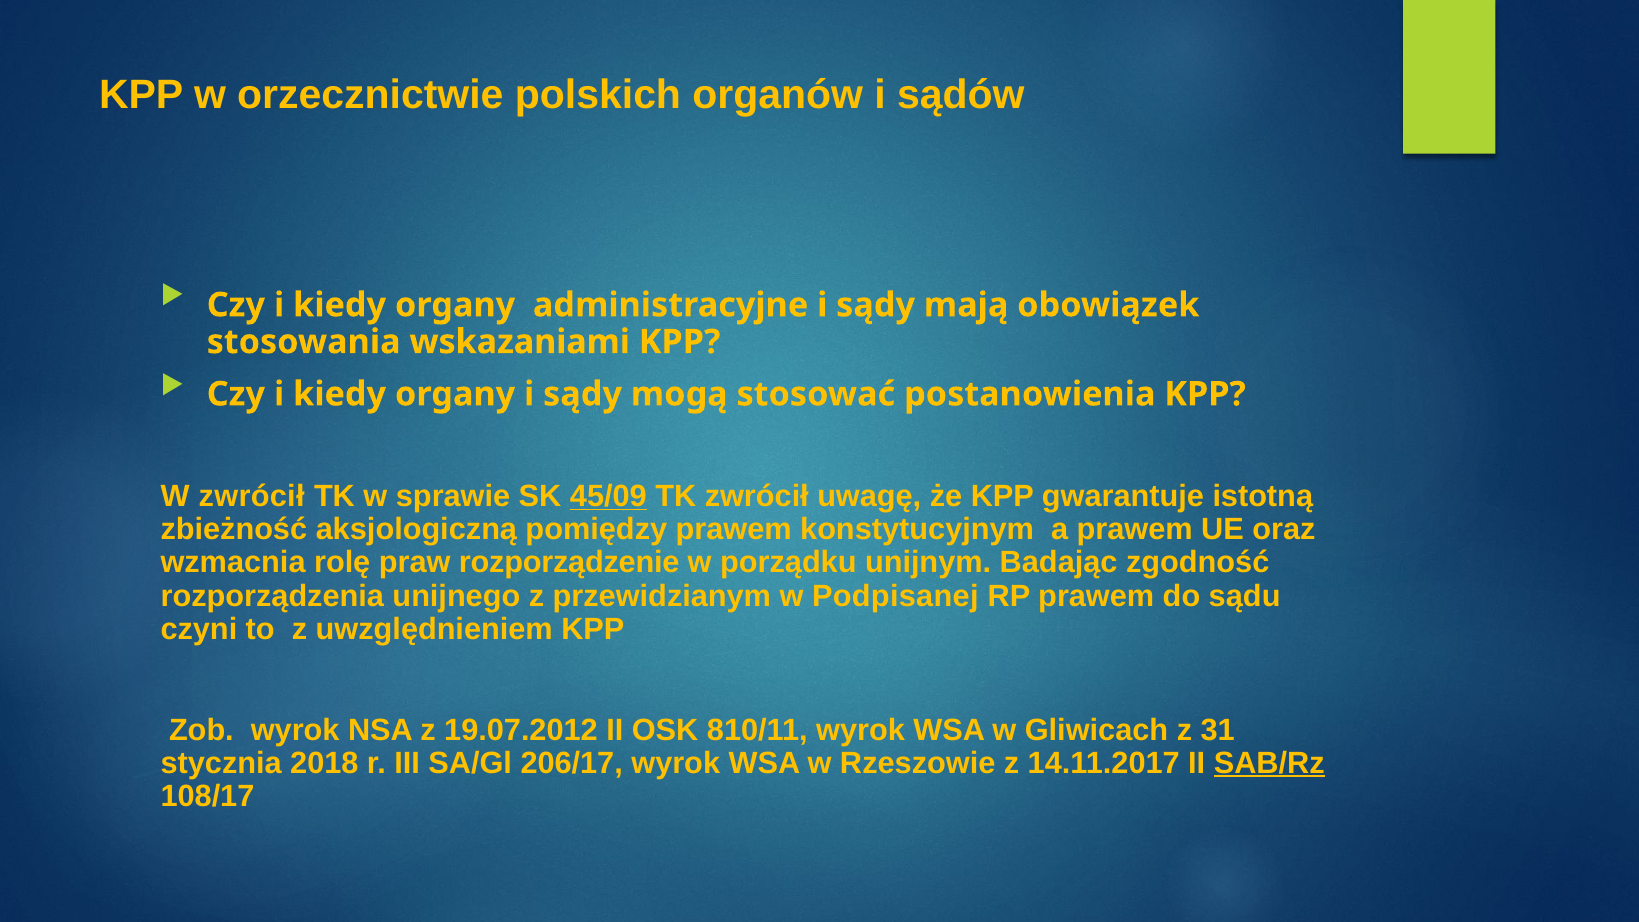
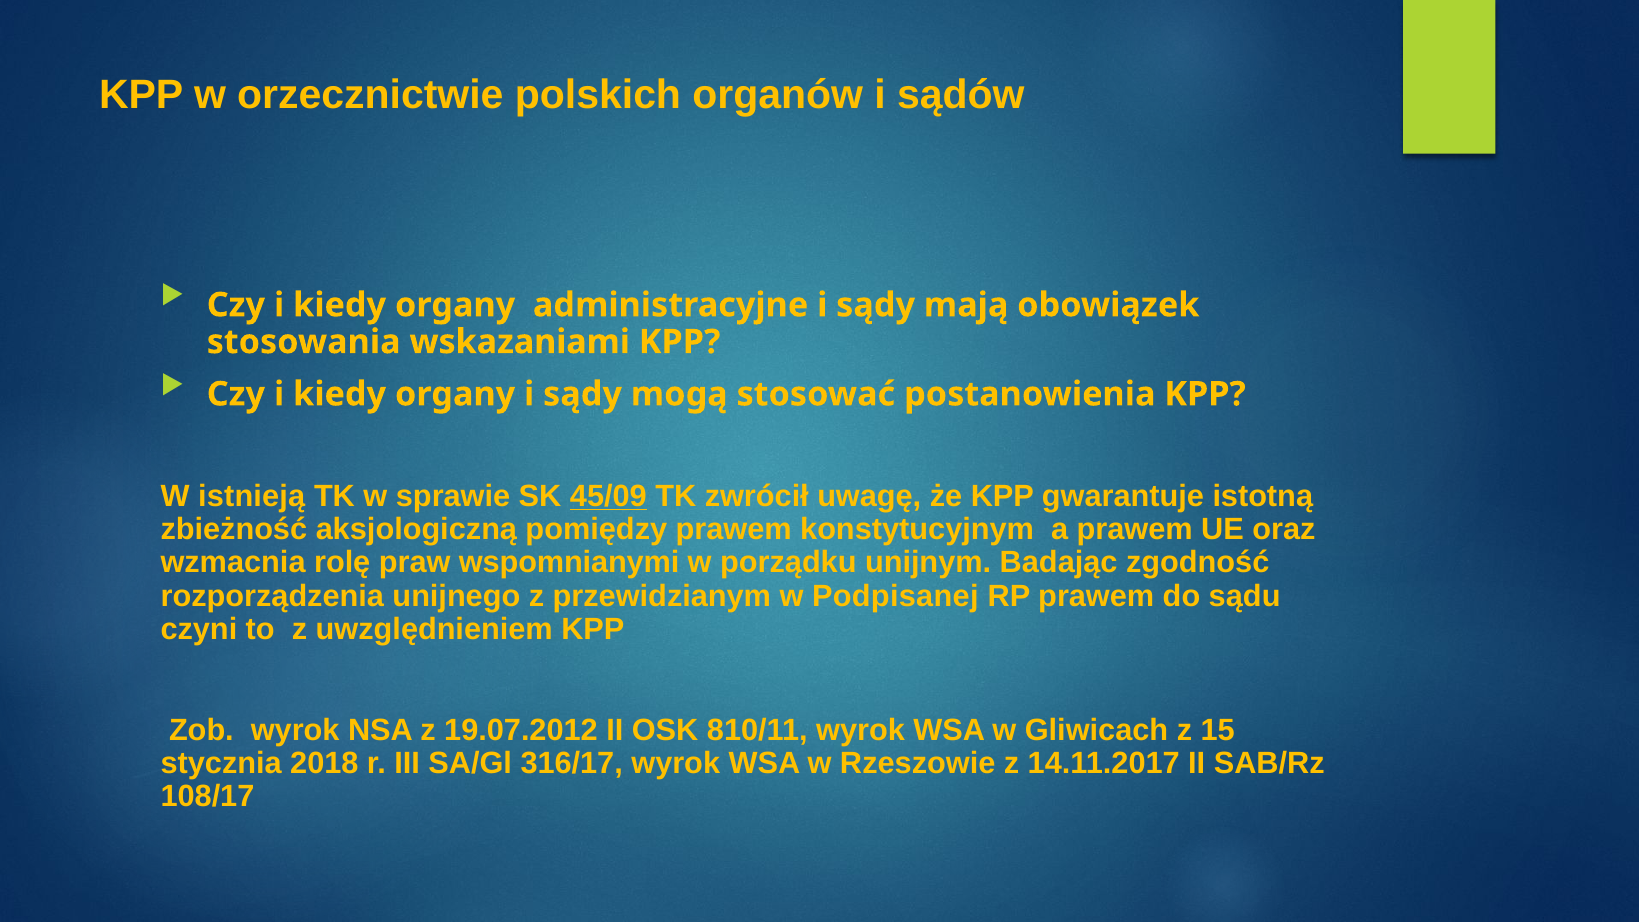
W zwrócił: zwrócił -> istnieją
rozporządzenie: rozporządzenie -> wspomnianymi
31: 31 -> 15
206/17: 206/17 -> 316/17
SAB/Rz underline: present -> none
